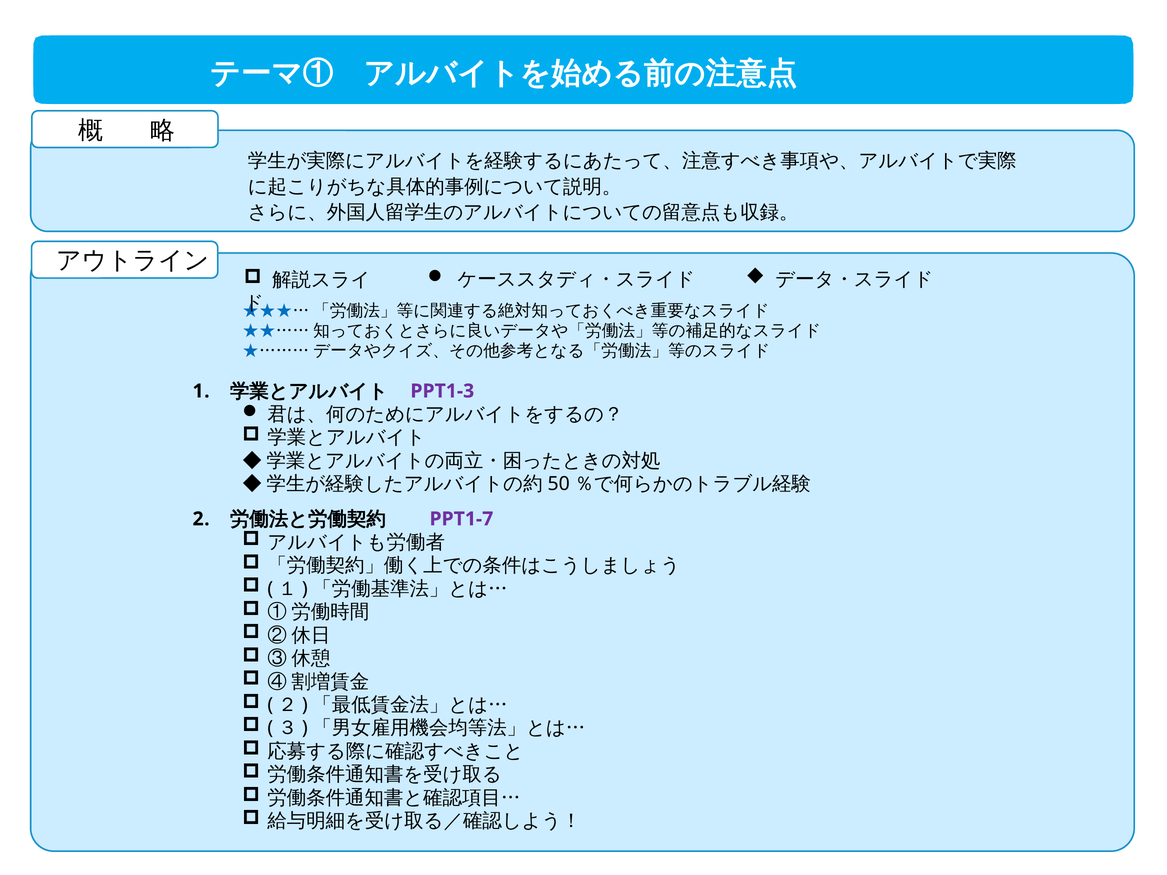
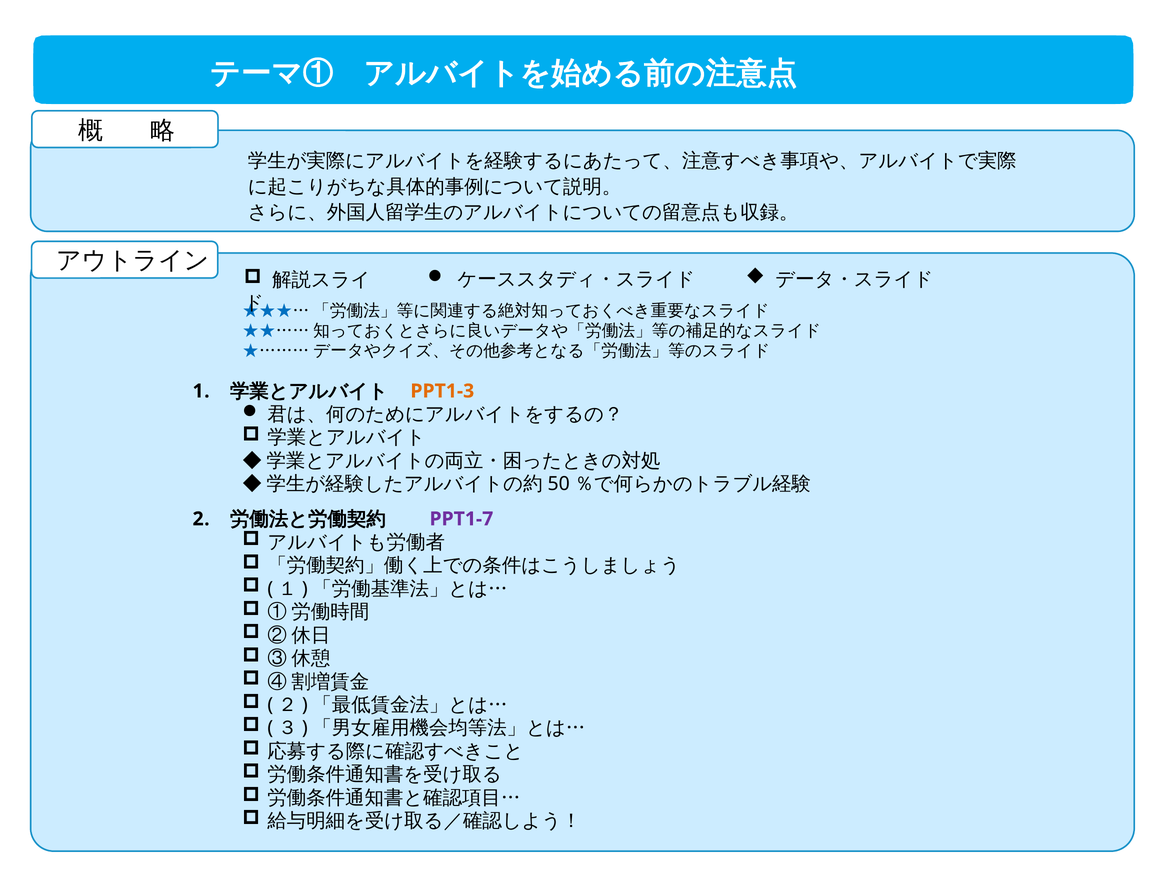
PPT1-3 colour: purple -> orange
